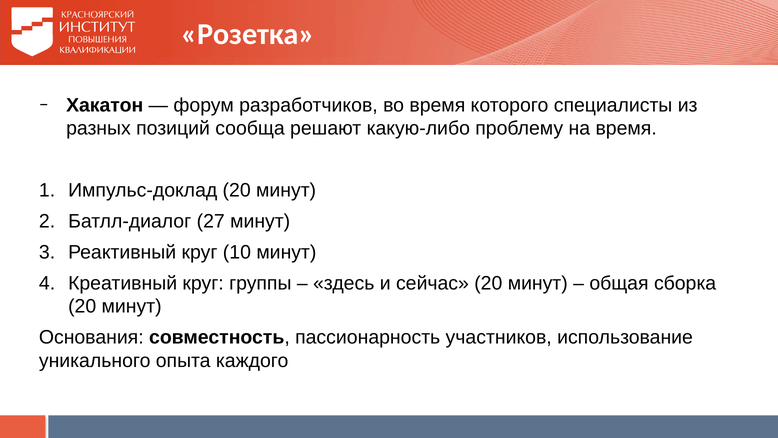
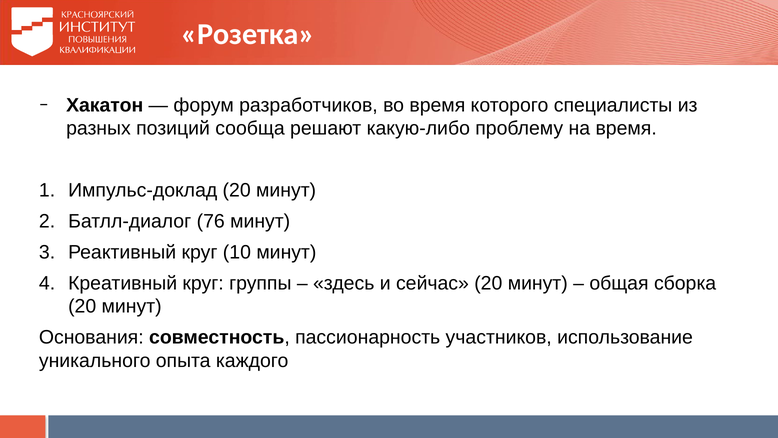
27: 27 -> 76
